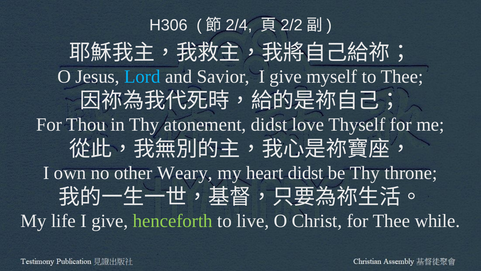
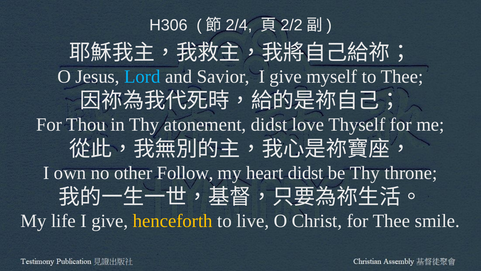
Weary: Weary -> Follow
henceforth colour: light green -> yellow
while: while -> smile
